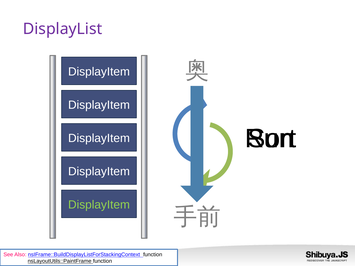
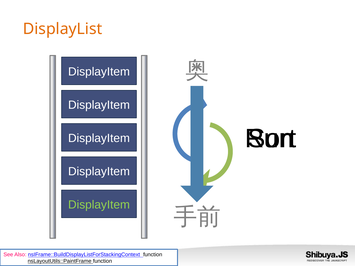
DisplayList colour: purple -> orange
